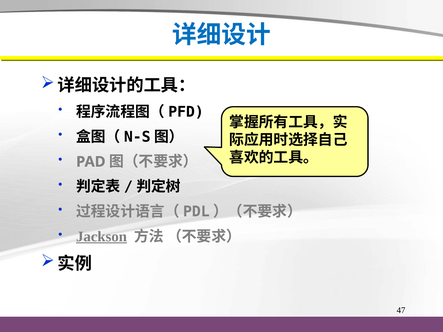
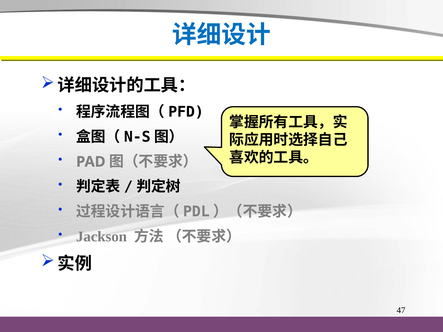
Jackson underline: present -> none
